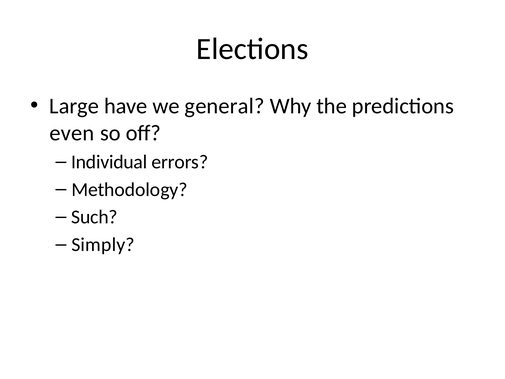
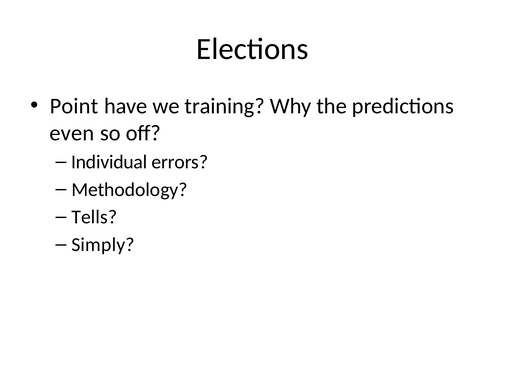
Large: Large -> Point
general: general -> training
Such: Such -> Tells
